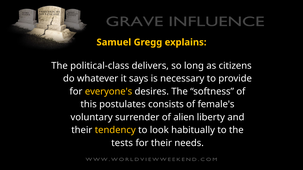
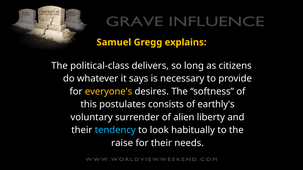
female's: female's -> earthly's
tendency colour: yellow -> light blue
tests: tests -> raise
